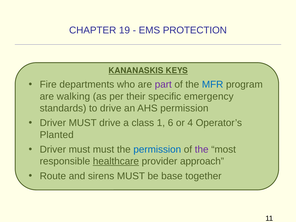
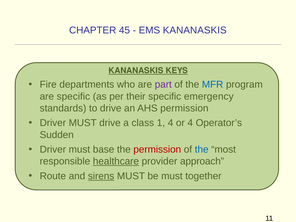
19: 19 -> 45
EMS PROTECTION: PROTECTION -> KANANASKIS
are walking: walking -> specific
1 6: 6 -> 4
Planted: Planted -> Sudden
must must: must -> base
permission at (157, 149) colour: blue -> red
the at (202, 149) colour: purple -> blue
sirens underline: none -> present
be base: base -> must
